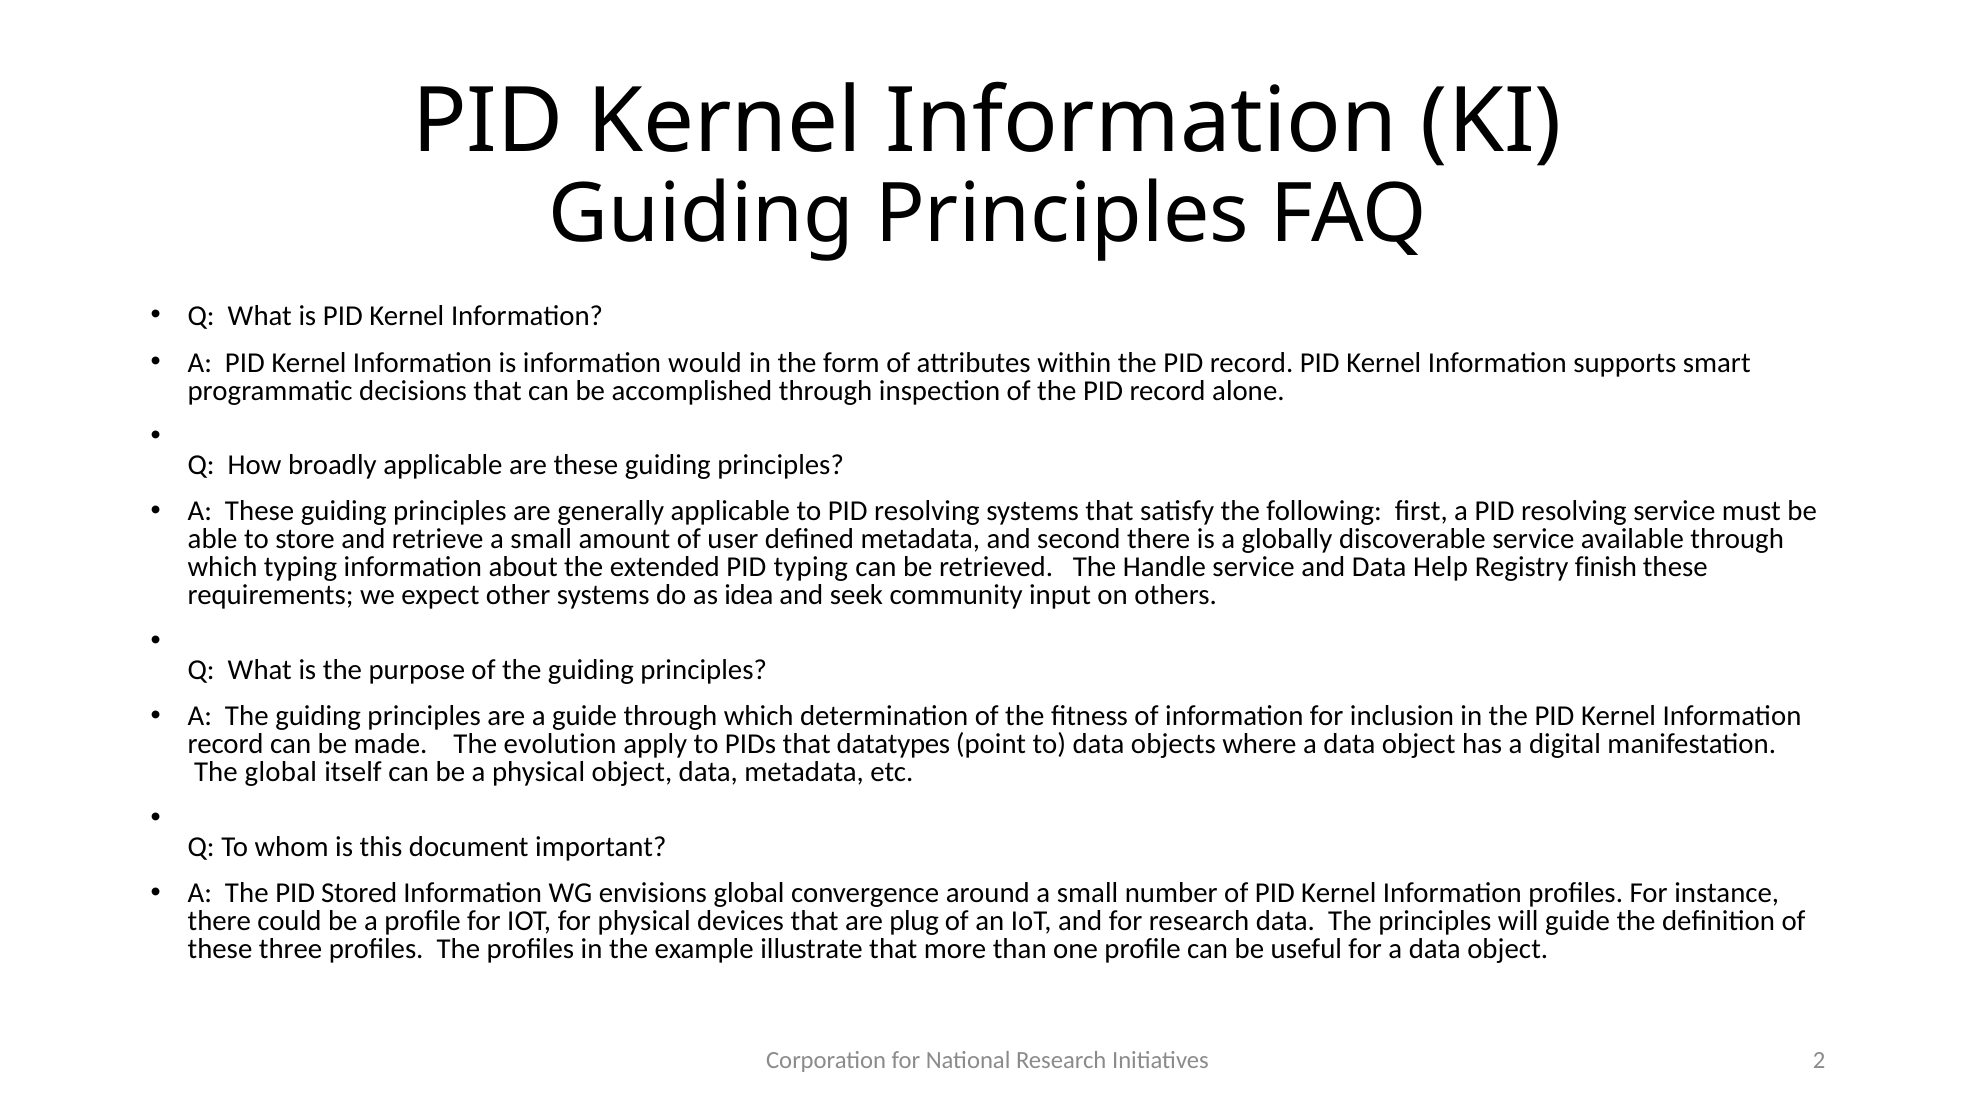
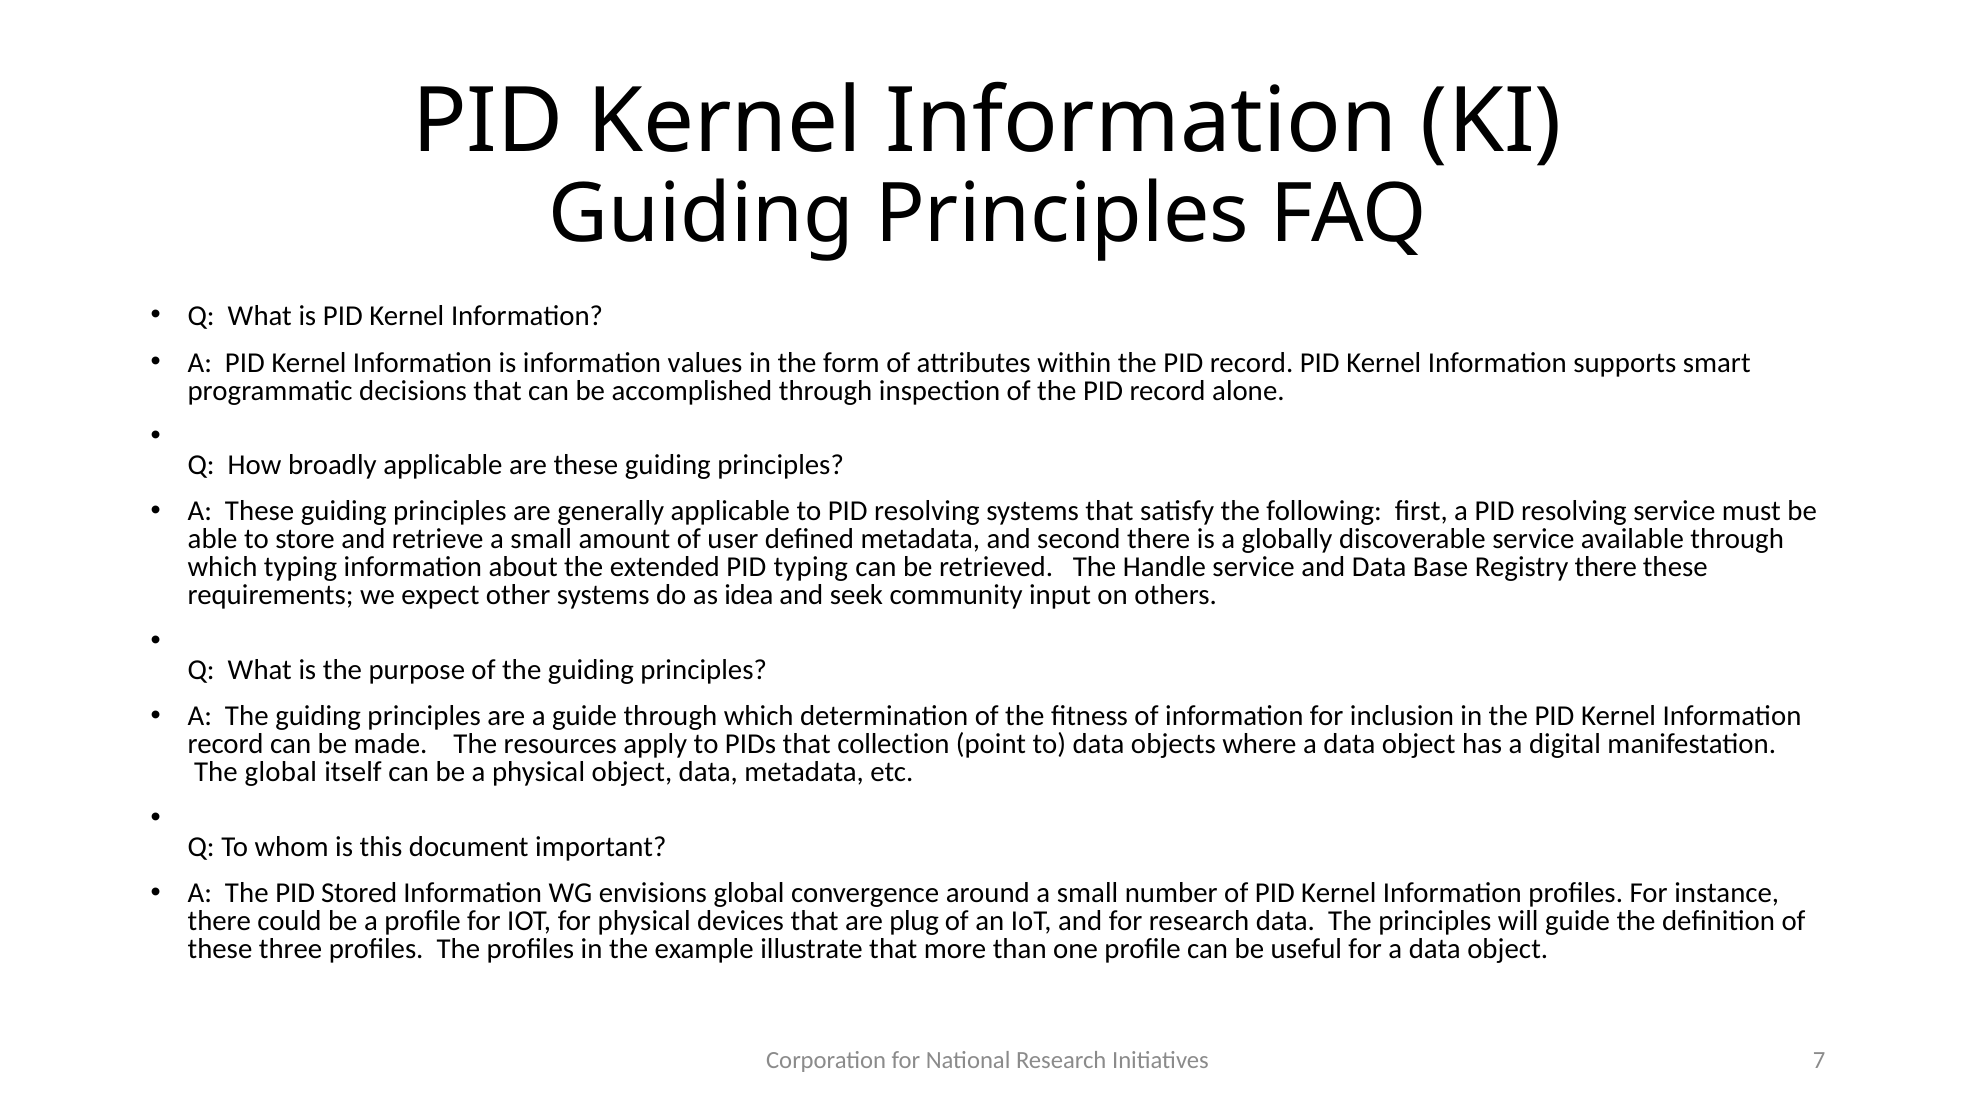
would: would -> values
Help: Help -> Base
Registry finish: finish -> there
evolution: evolution -> resources
datatypes: datatypes -> collection
2: 2 -> 7
